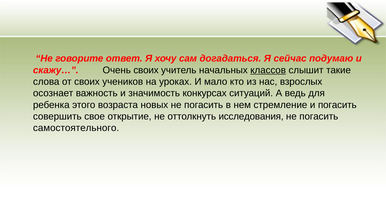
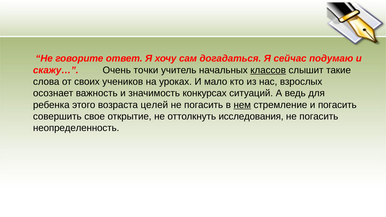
Очень своих: своих -> точки
новых: новых -> целей
нем underline: none -> present
самостоятельного: самостоятельного -> неопределенность
